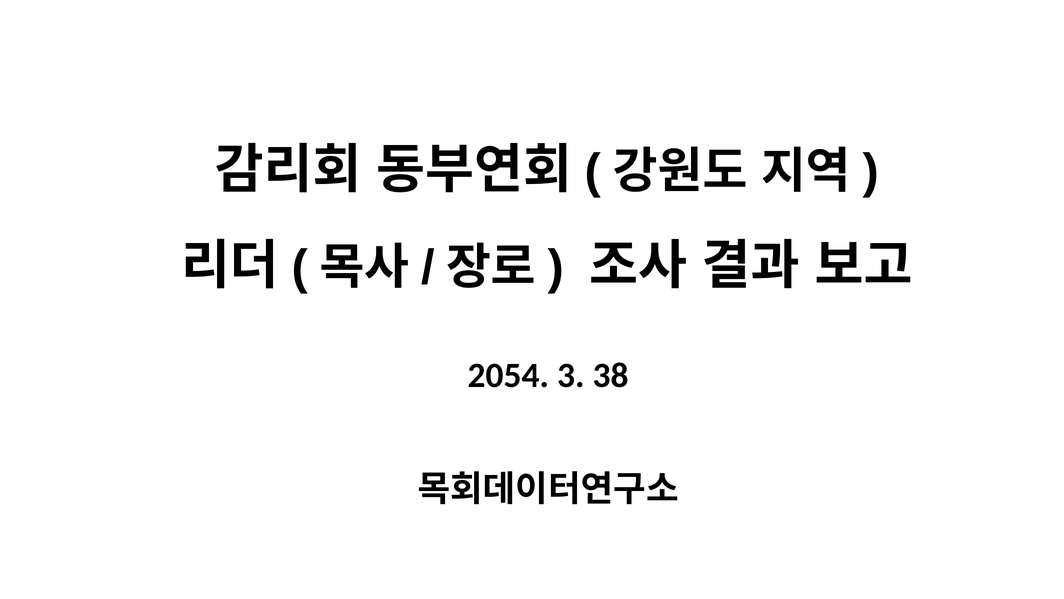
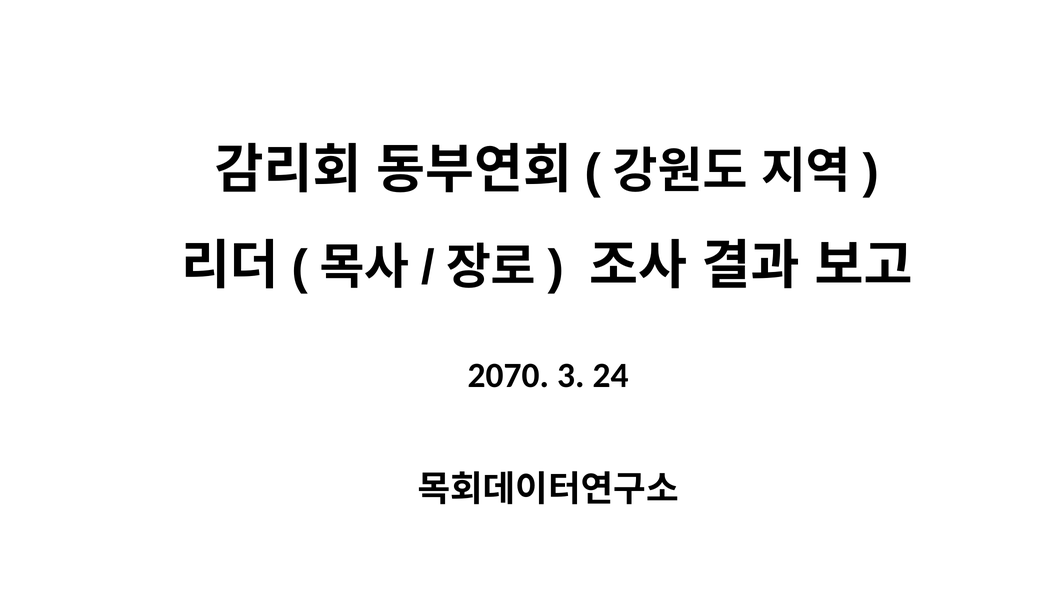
2054: 2054 -> 2070
38: 38 -> 24
